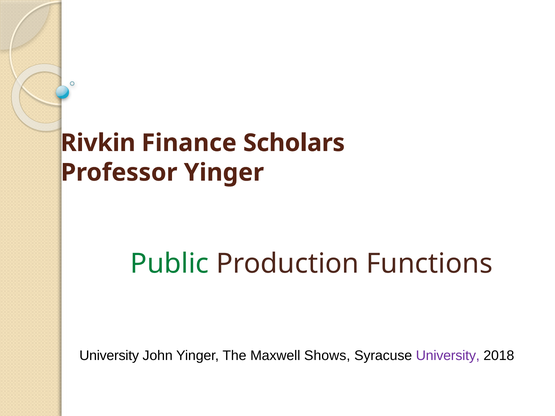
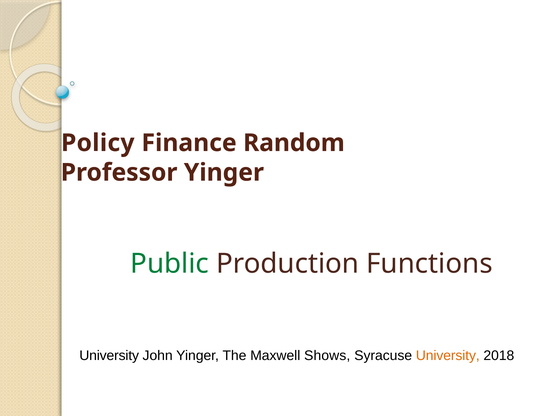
Rivkin: Rivkin -> Policy
Scholars: Scholars -> Random
University at (448, 356) colour: purple -> orange
